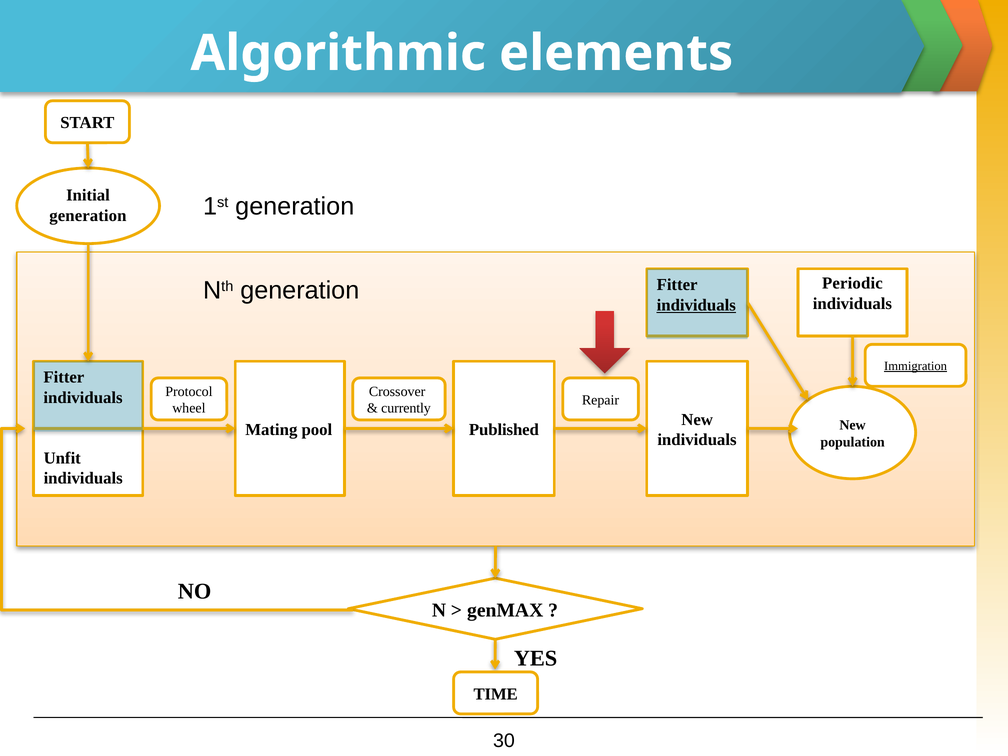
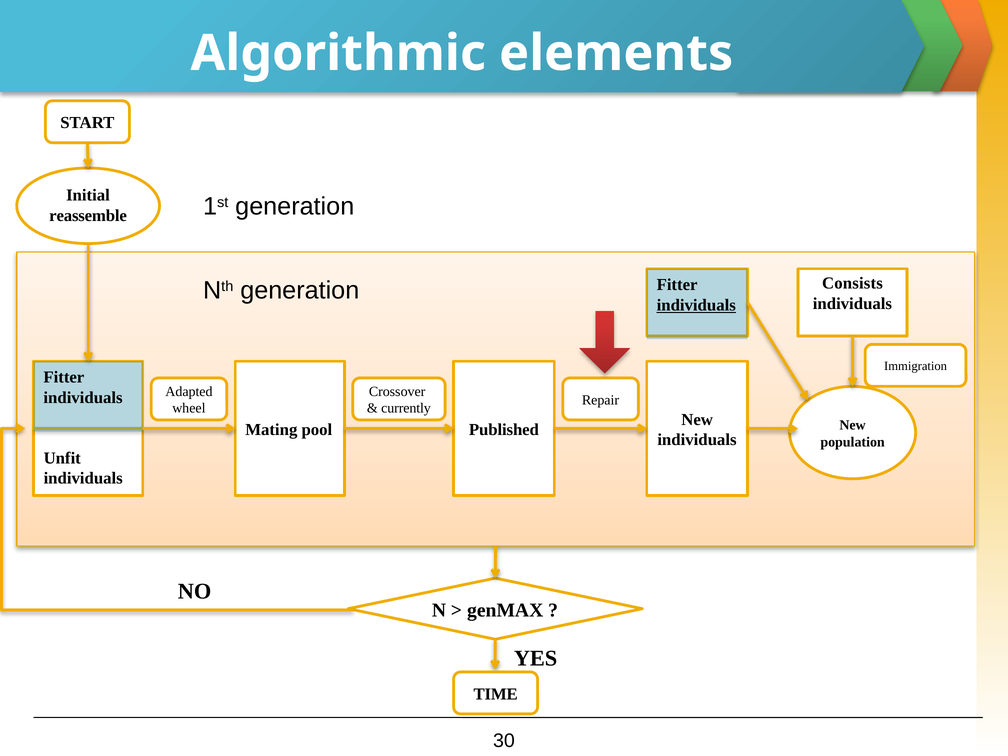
generation at (88, 215): generation -> reassemble
Periodic: Periodic -> Consists
Immigration underline: present -> none
Protocol: Protocol -> Adapted
